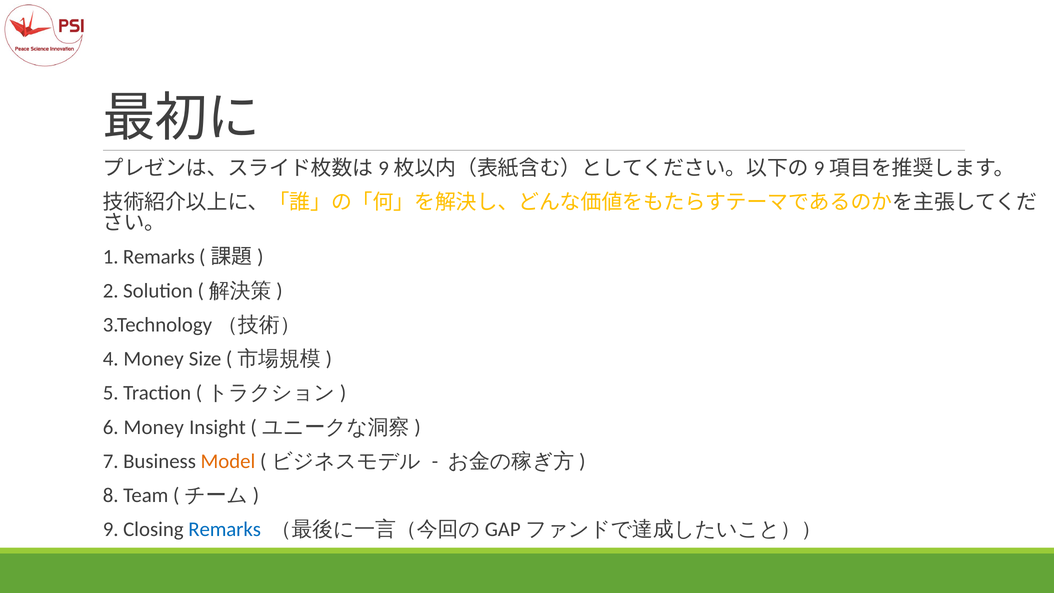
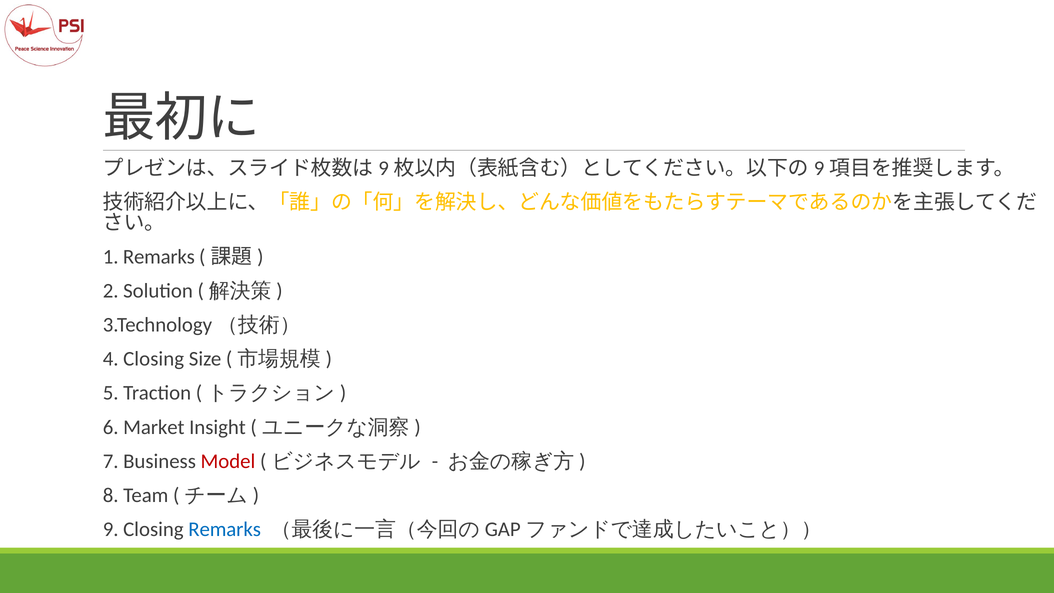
4 Money: Money -> Closing
6 Money: Money -> Market
Model colour: orange -> red
